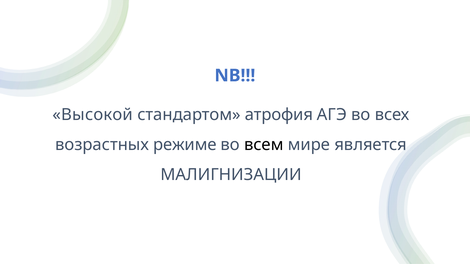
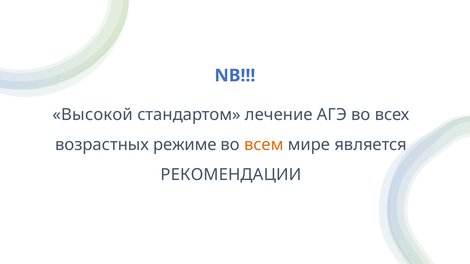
атрофия: атрофия -> лечение
всем colour: black -> orange
МАЛИГНИЗАЦИИ: МАЛИГНИЗАЦИИ -> РЕКОМЕНДАЦИИ
